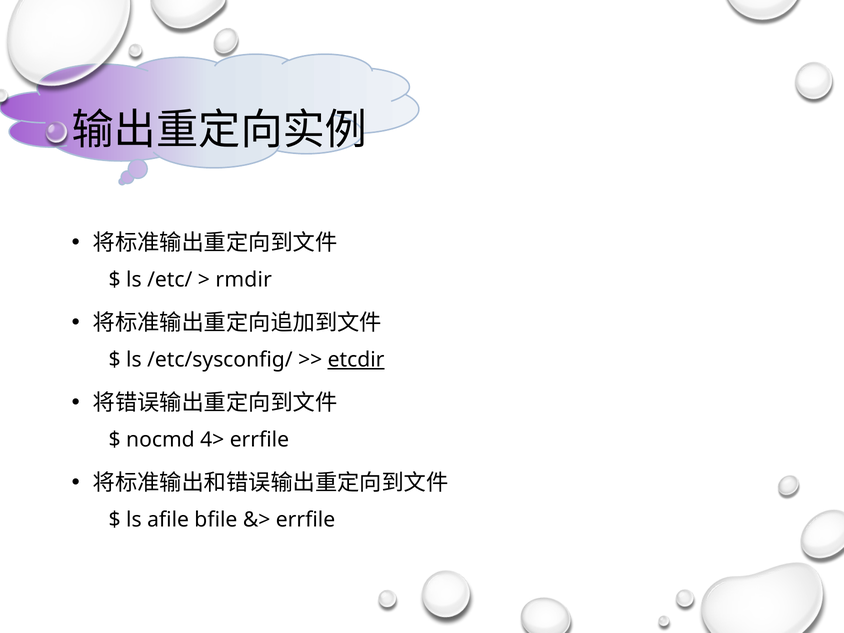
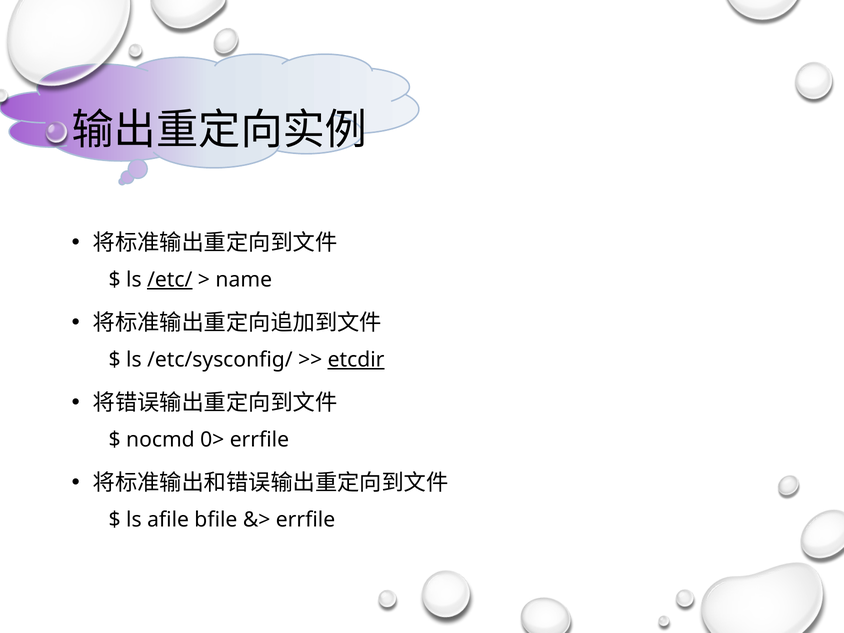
/etc/ underline: none -> present
rmdir: rmdir -> name
4>: 4> -> 0>
